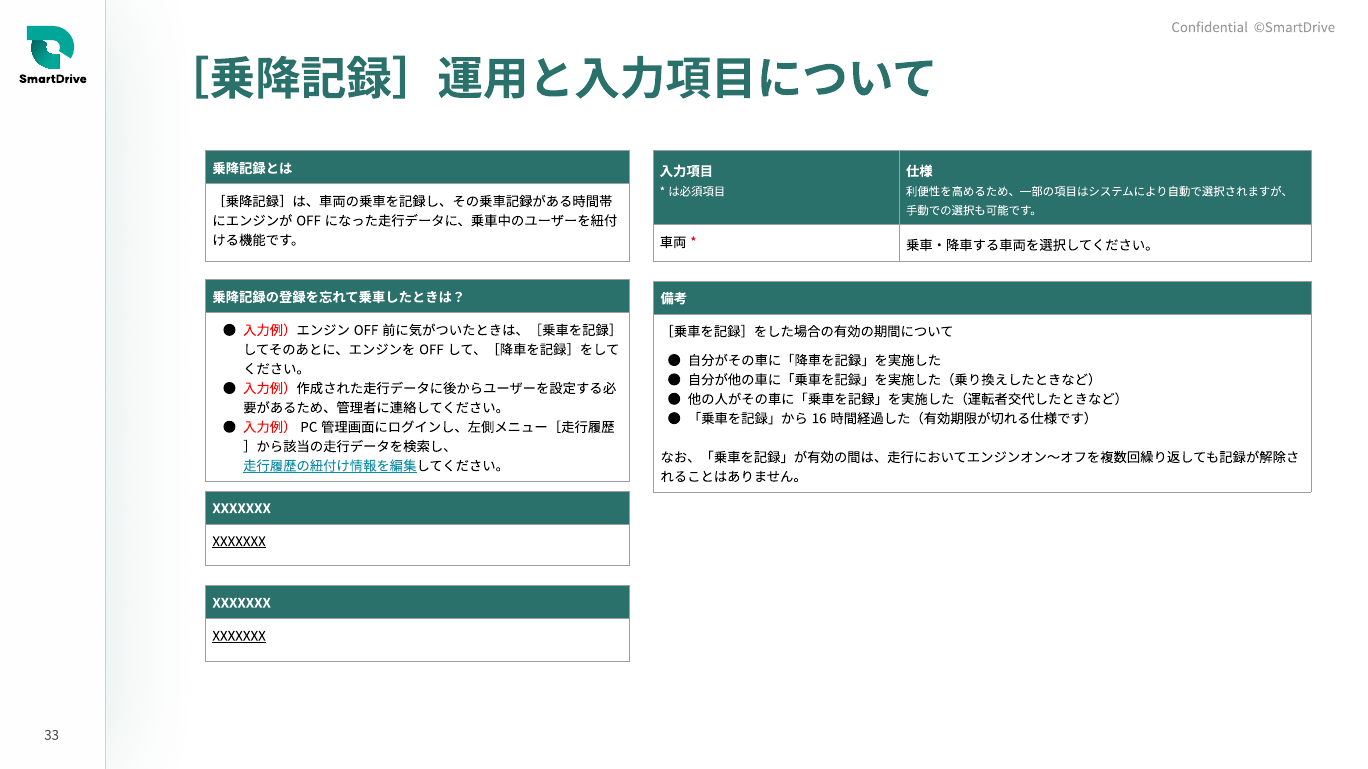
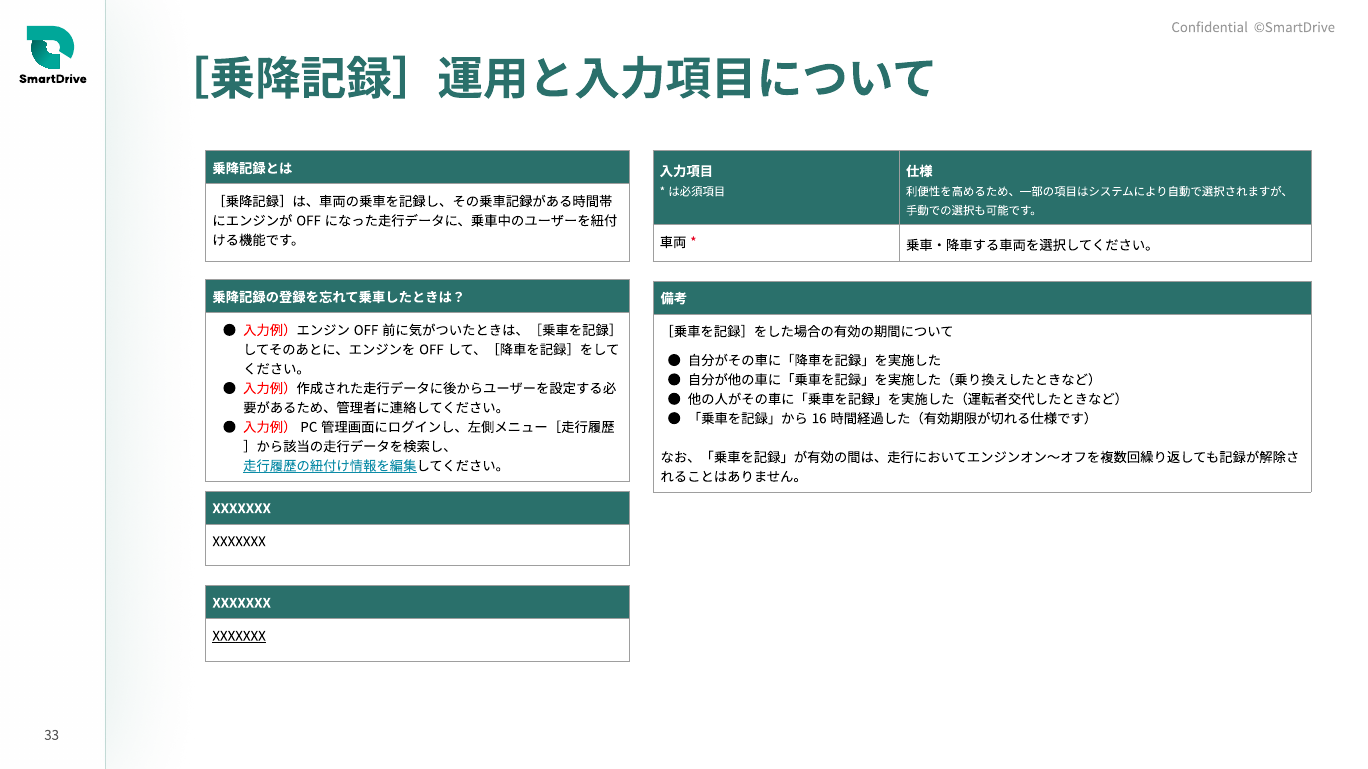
XXXXXXX at (239, 542) underline: present -> none
